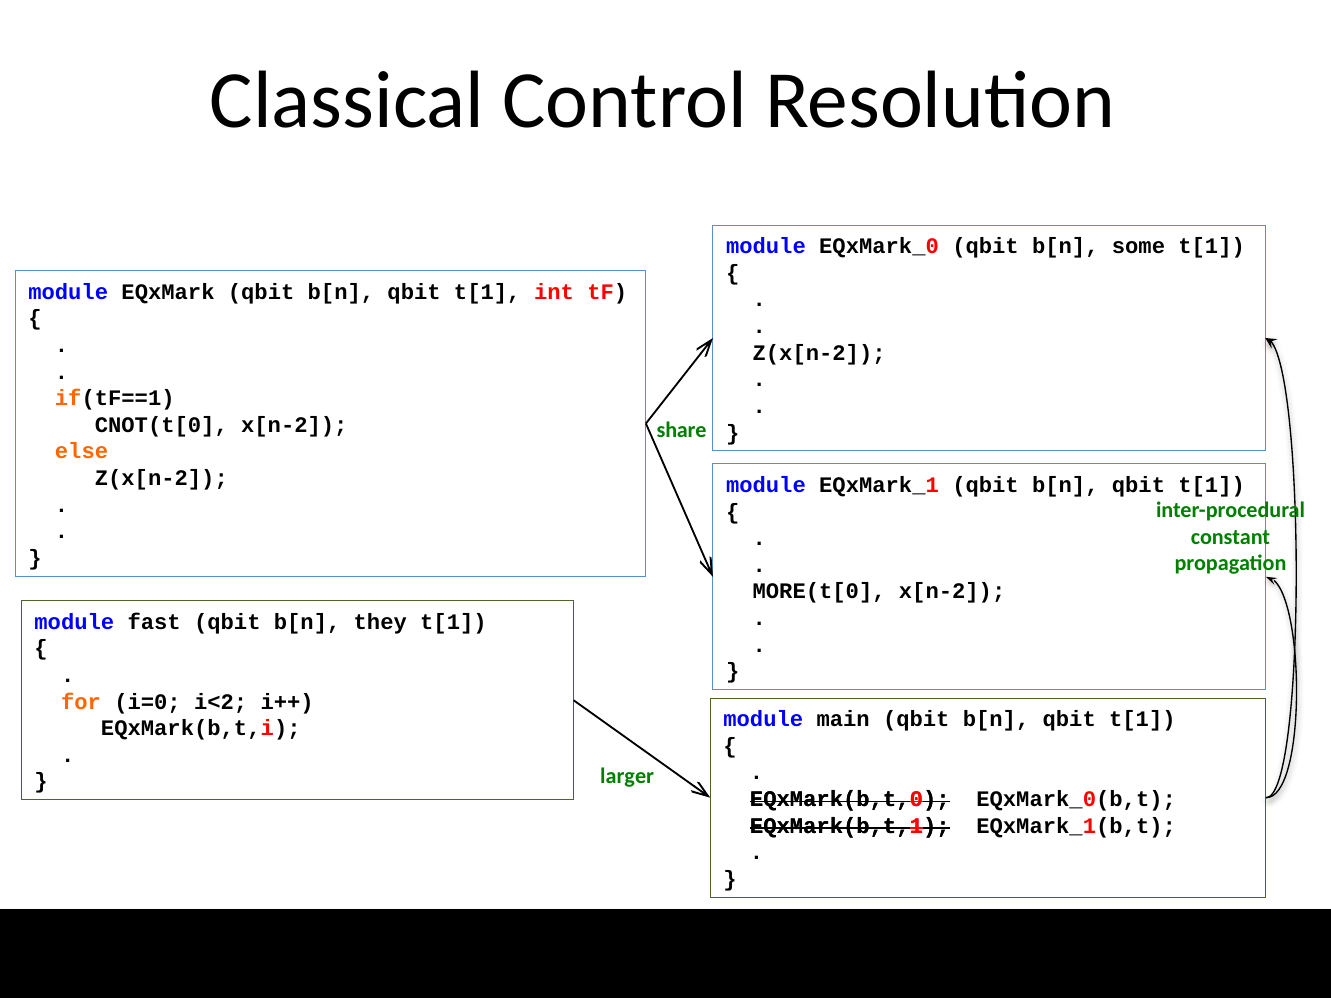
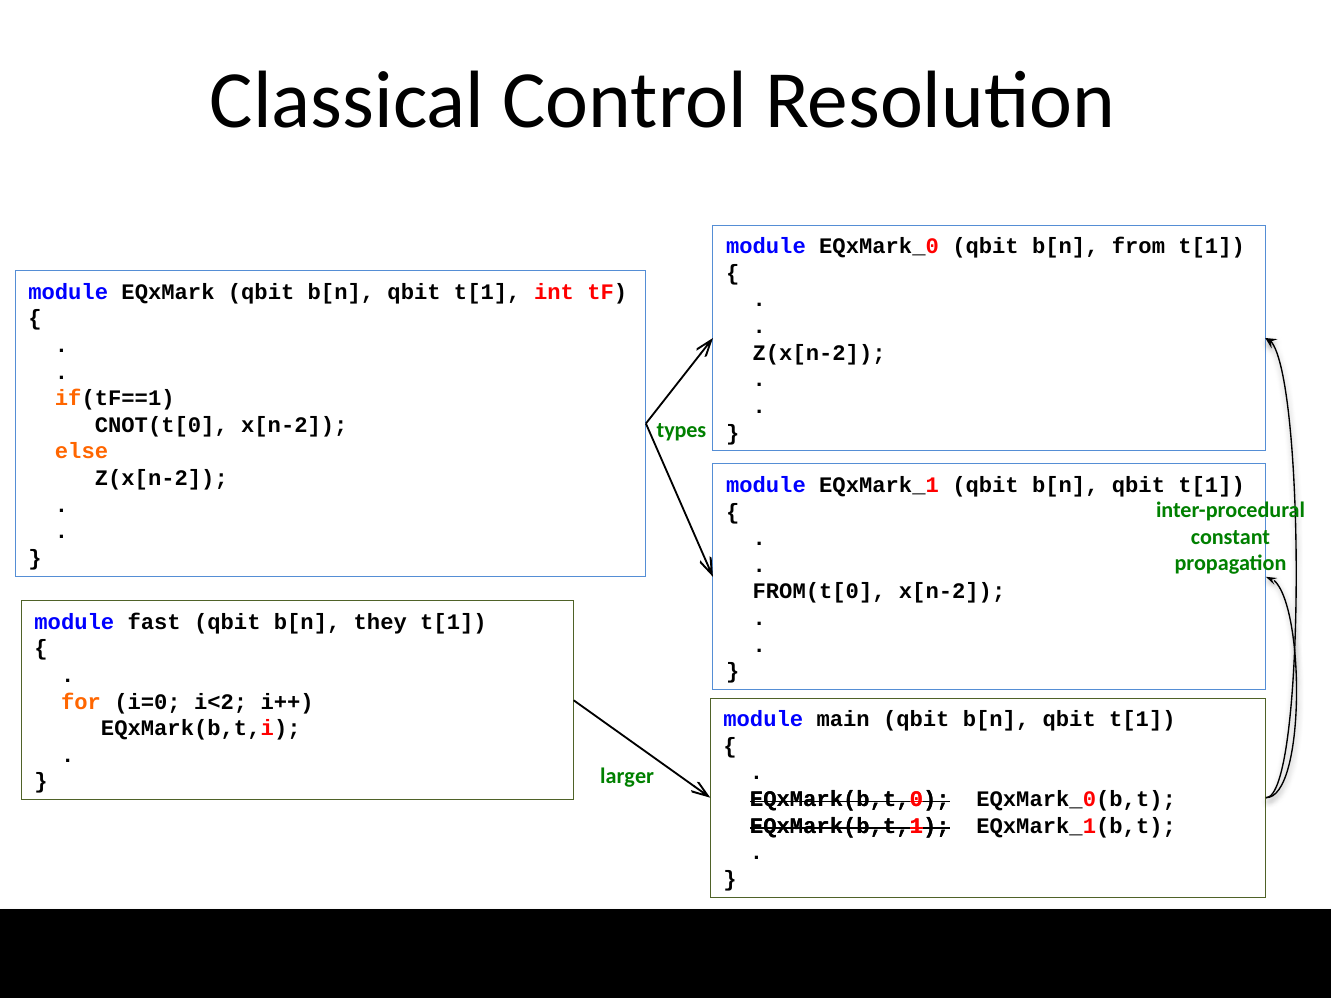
some: some -> from
share: share -> types
MORE(t[0: MORE(t[0 -> FROM(t[0
